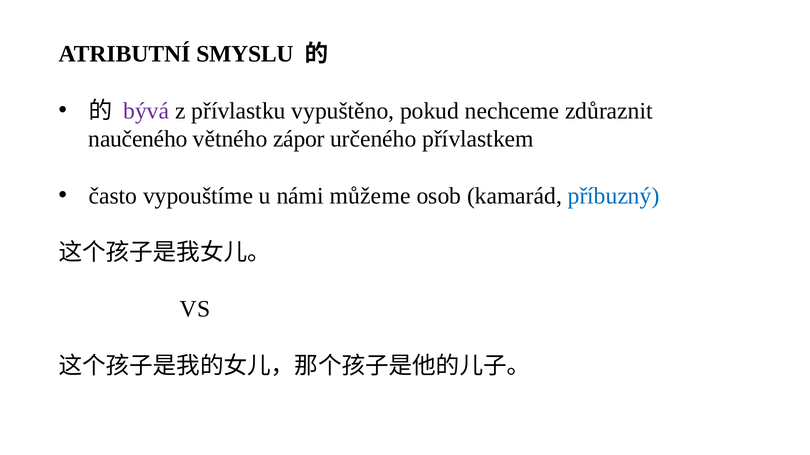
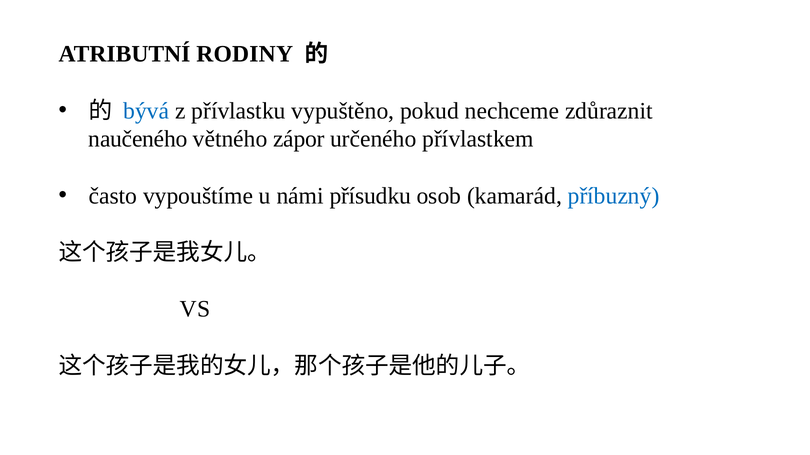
SMYSLU: SMYSLU -> RODINY
bývá colour: purple -> blue
můžeme: můžeme -> přísudku
